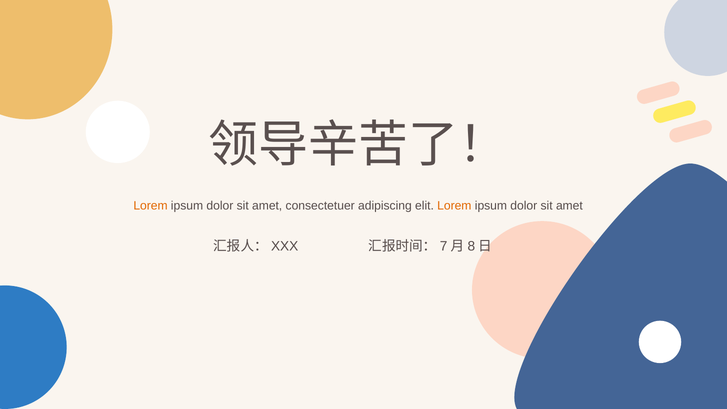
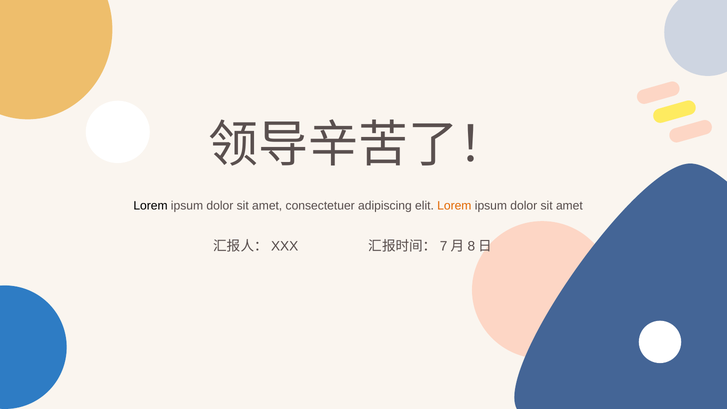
Lorem at (151, 206) colour: orange -> black
